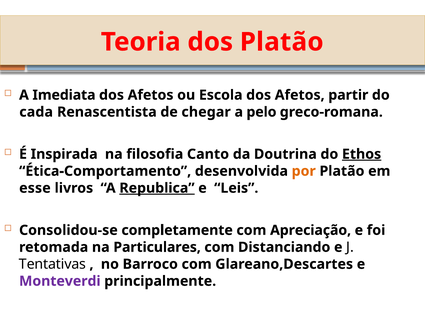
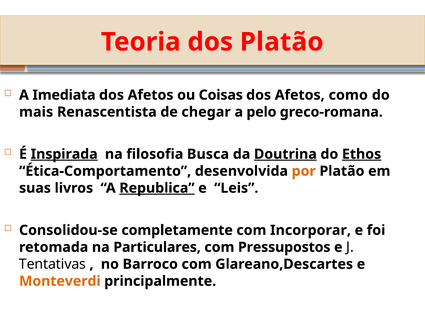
Escola: Escola -> Coisas
partir: partir -> como
cada: cada -> mais
Inspirada underline: none -> present
Canto: Canto -> Busca
Doutrina underline: none -> present
esse: esse -> suas
Apreciação: Apreciação -> Incorporar
Distanciando: Distanciando -> Pressupostos
Monteverdi colour: purple -> orange
